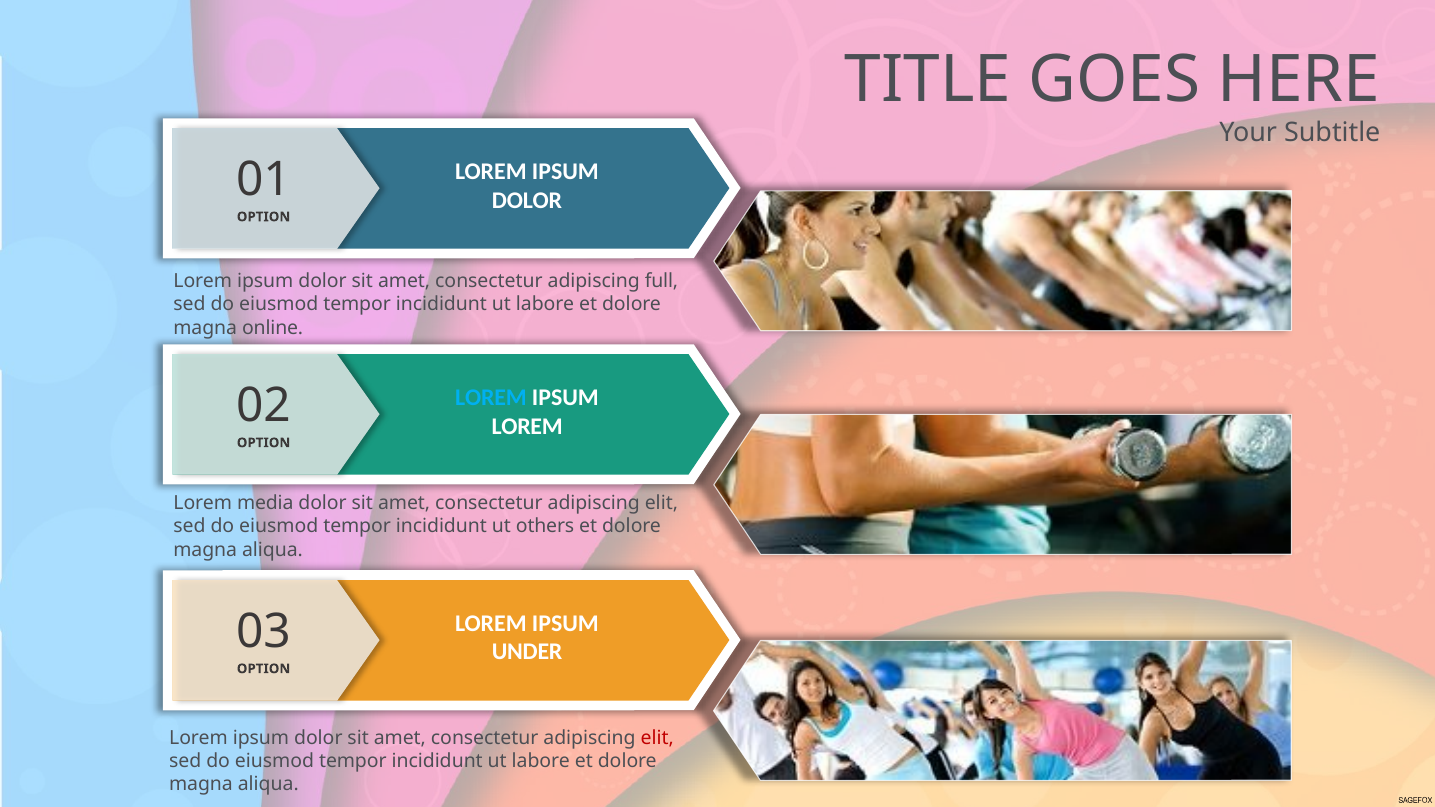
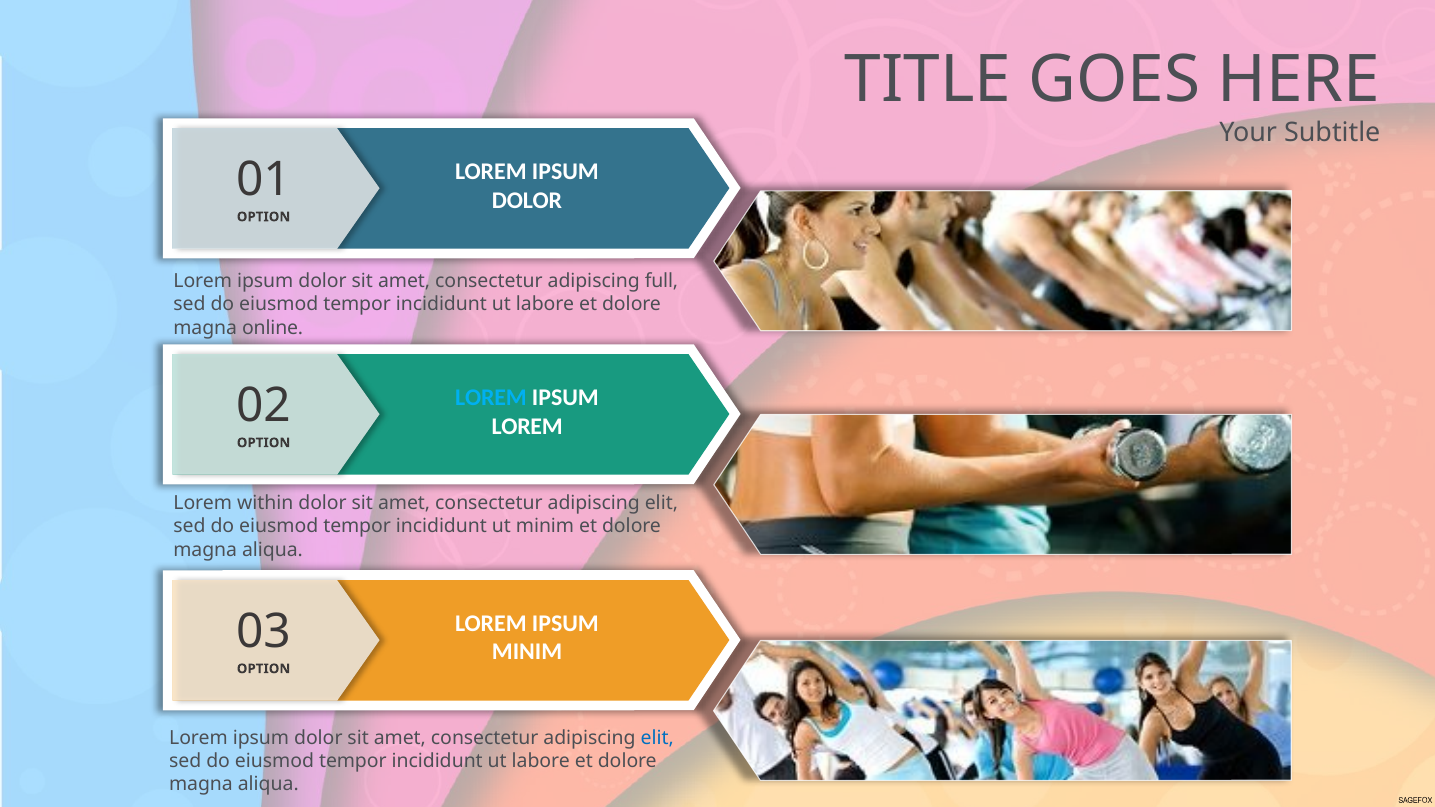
media: media -> within
ut others: others -> minim
UNDER at (527, 652): UNDER -> MINIM
elit at (657, 738) colour: red -> blue
